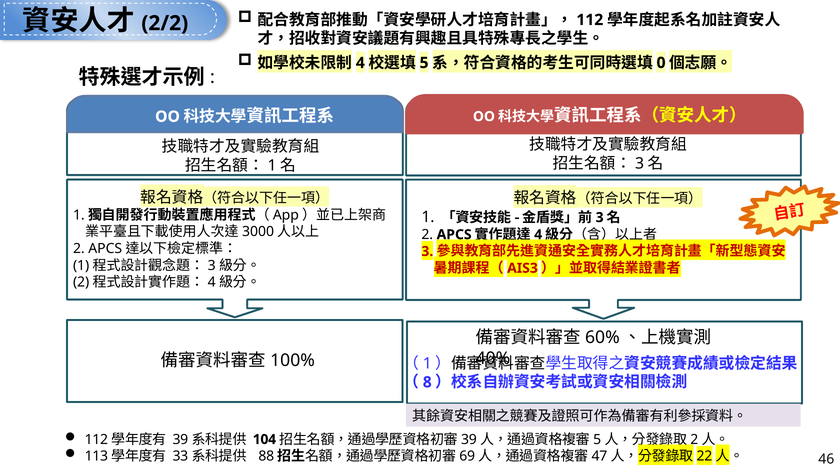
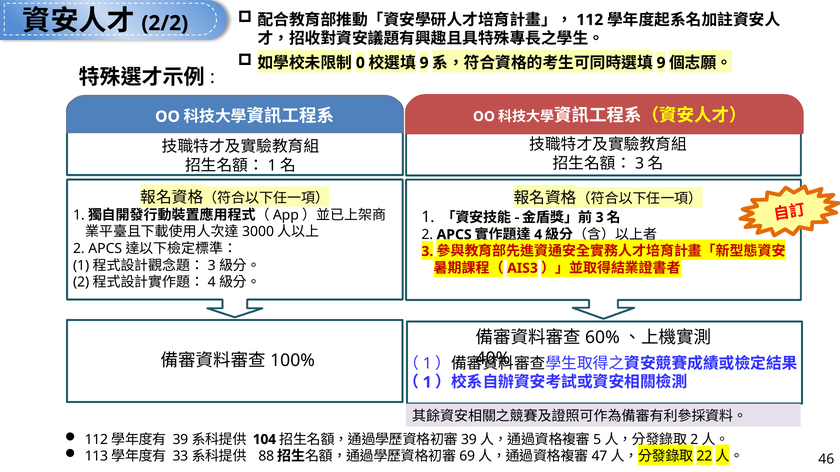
4 at (360, 63): 4 -> 0
5 at (424, 63): 5 -> 9
0 at (661, 63): 0 -> 9
8 at (427, 383): 8 -> 1
